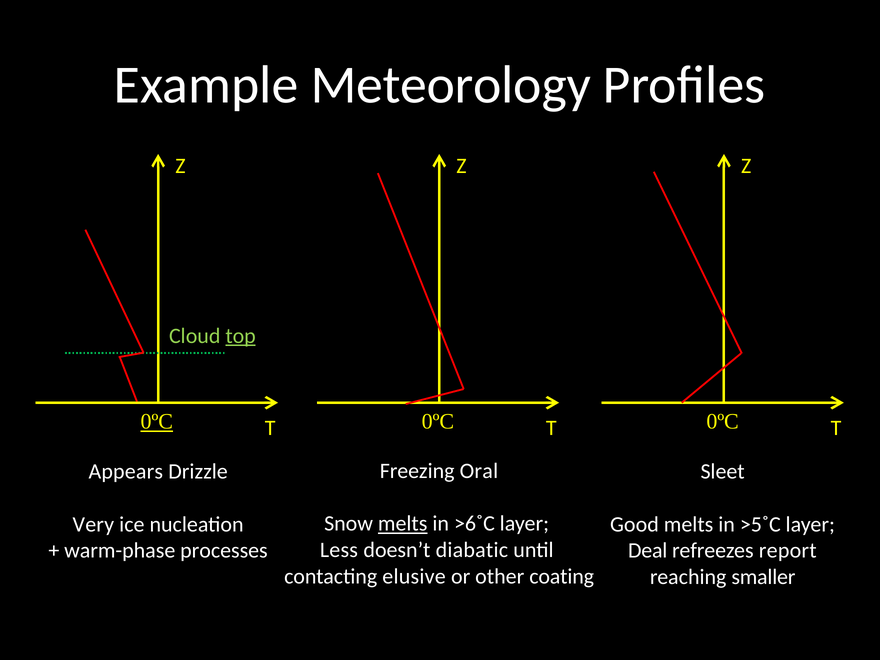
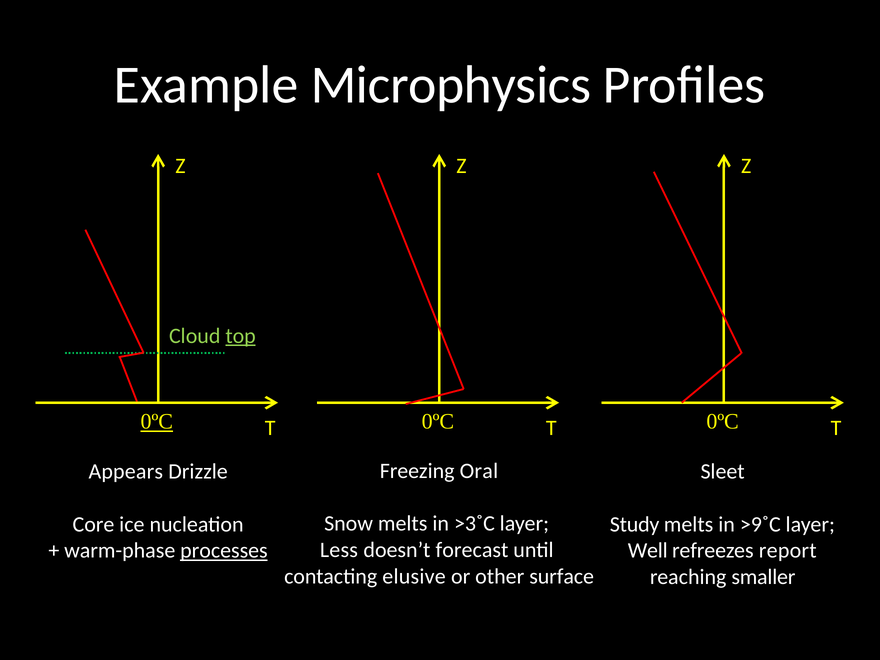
Meteorology: Meteorology -> Microphysics
melts at (403, 524) underline: present -> none
>6˚C: >6˚C -> >3˚C
Very: Very -> Core
Good: Good -> Study
>5˚C: >5˚C -> >9˚C
diabatic: diabatic -> forecast
processes underline: none -> present
Deal: Deal -> Well
coating: coating -> surface
